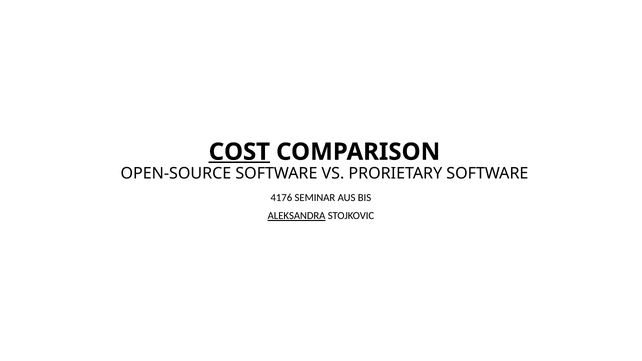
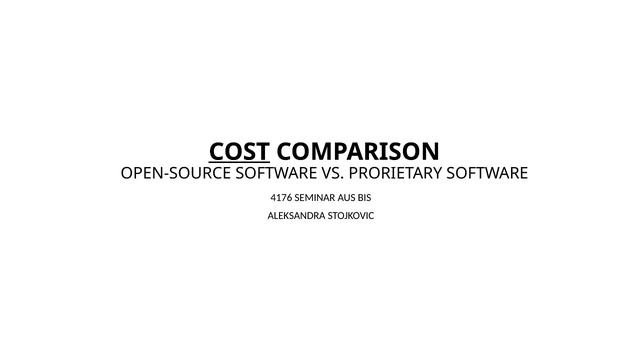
ALEKSANDRA underline: present -> none
